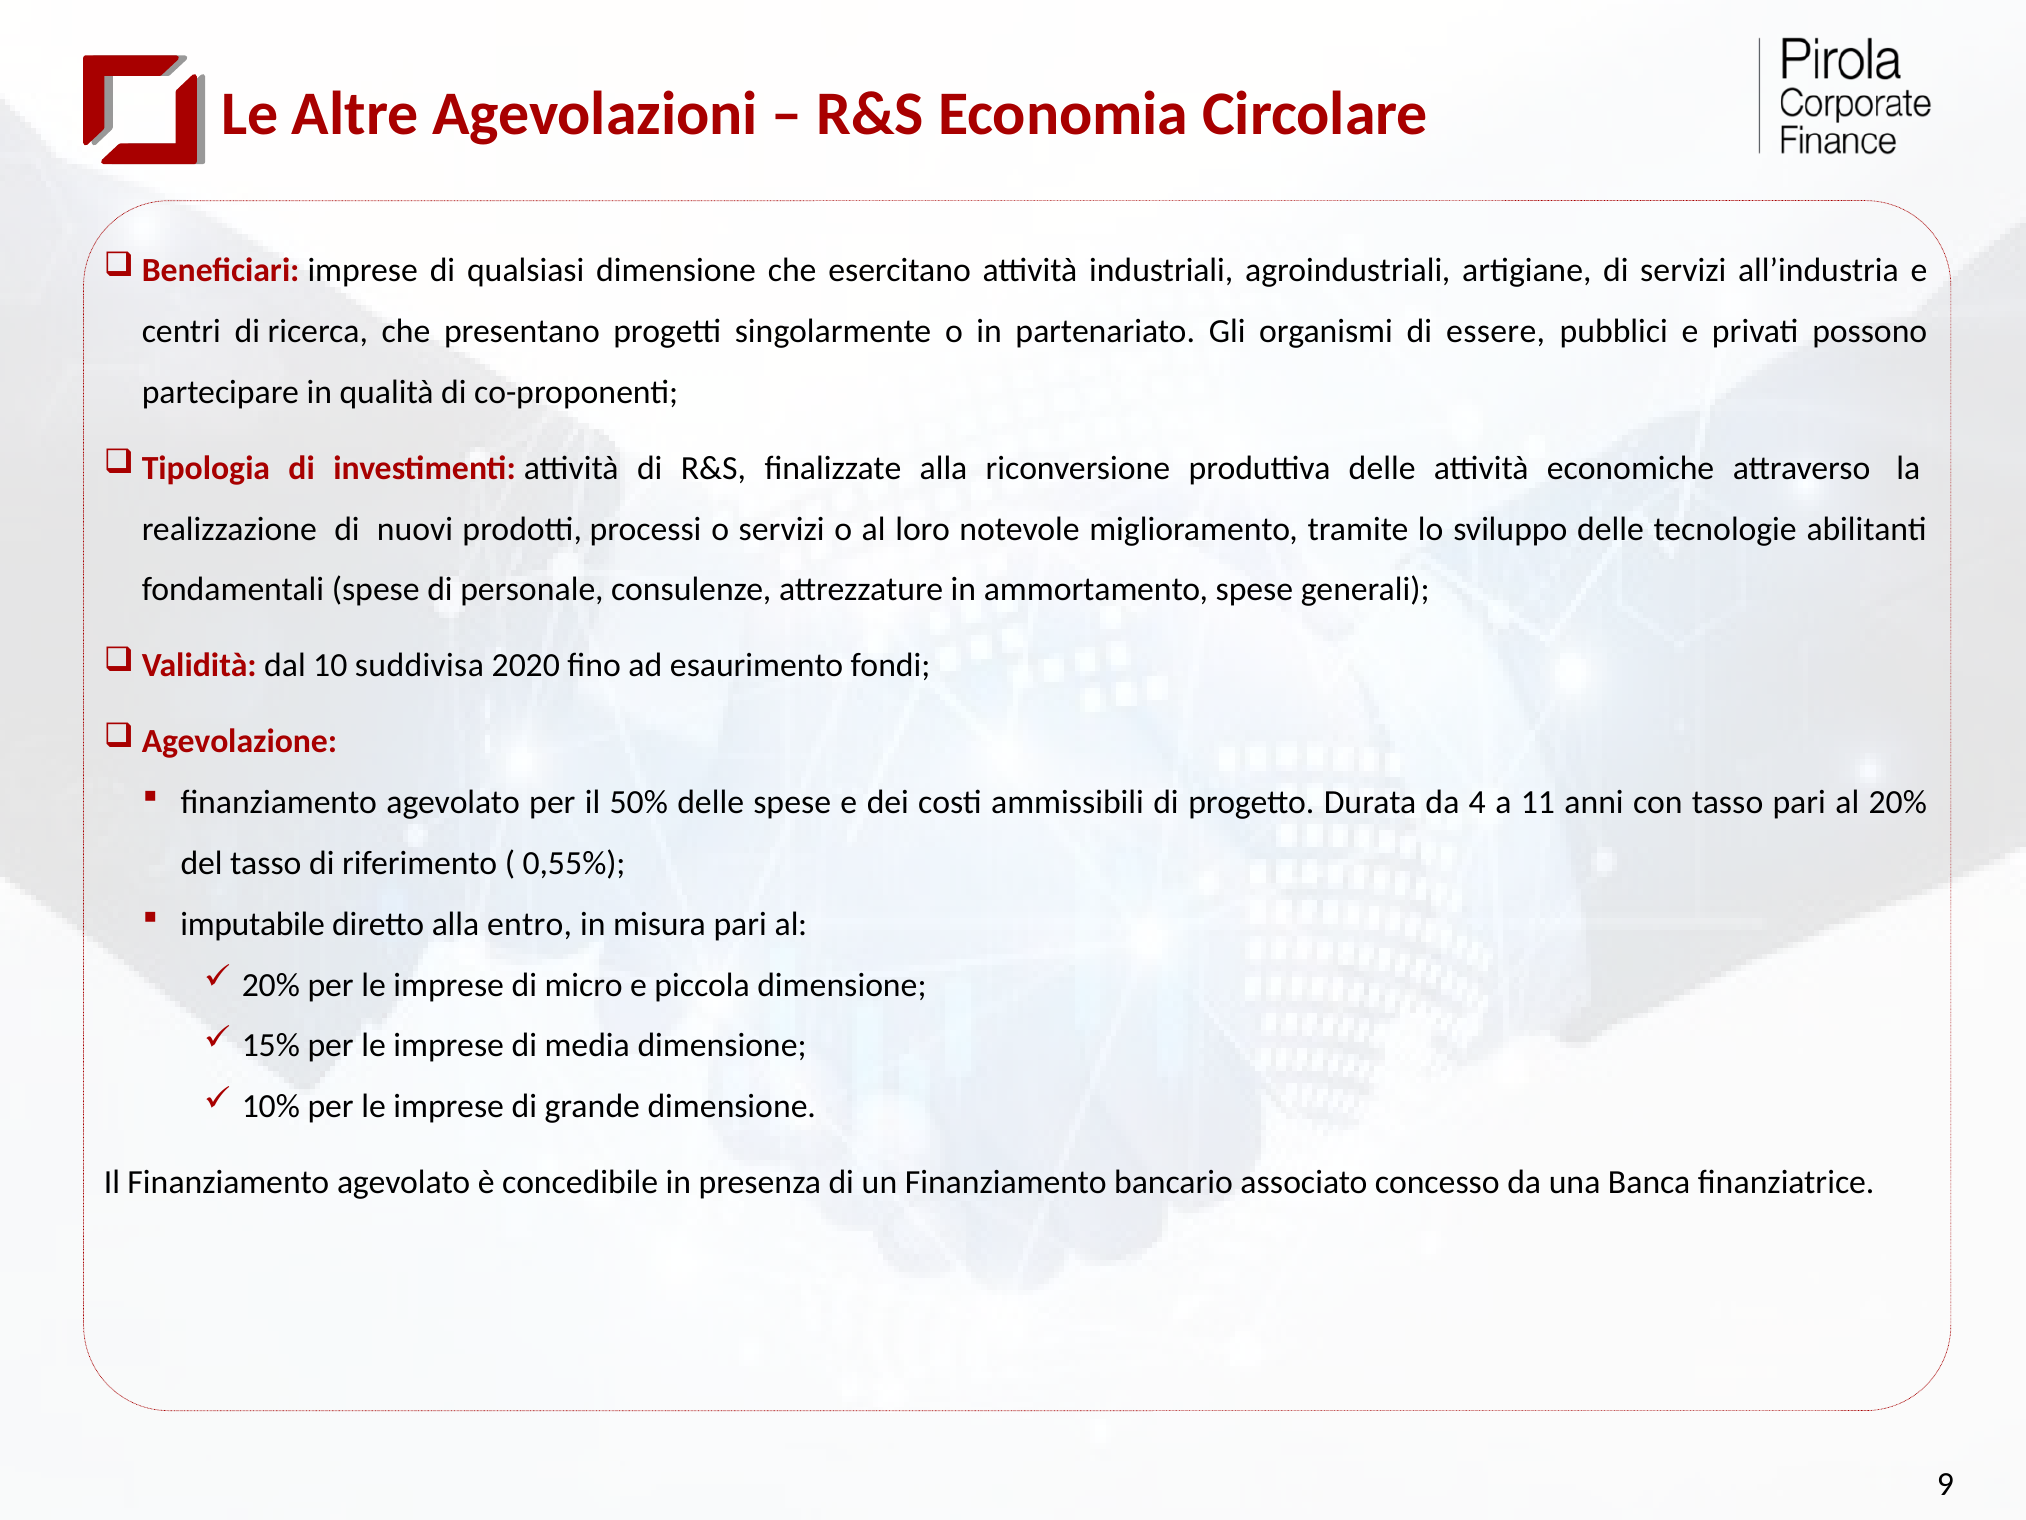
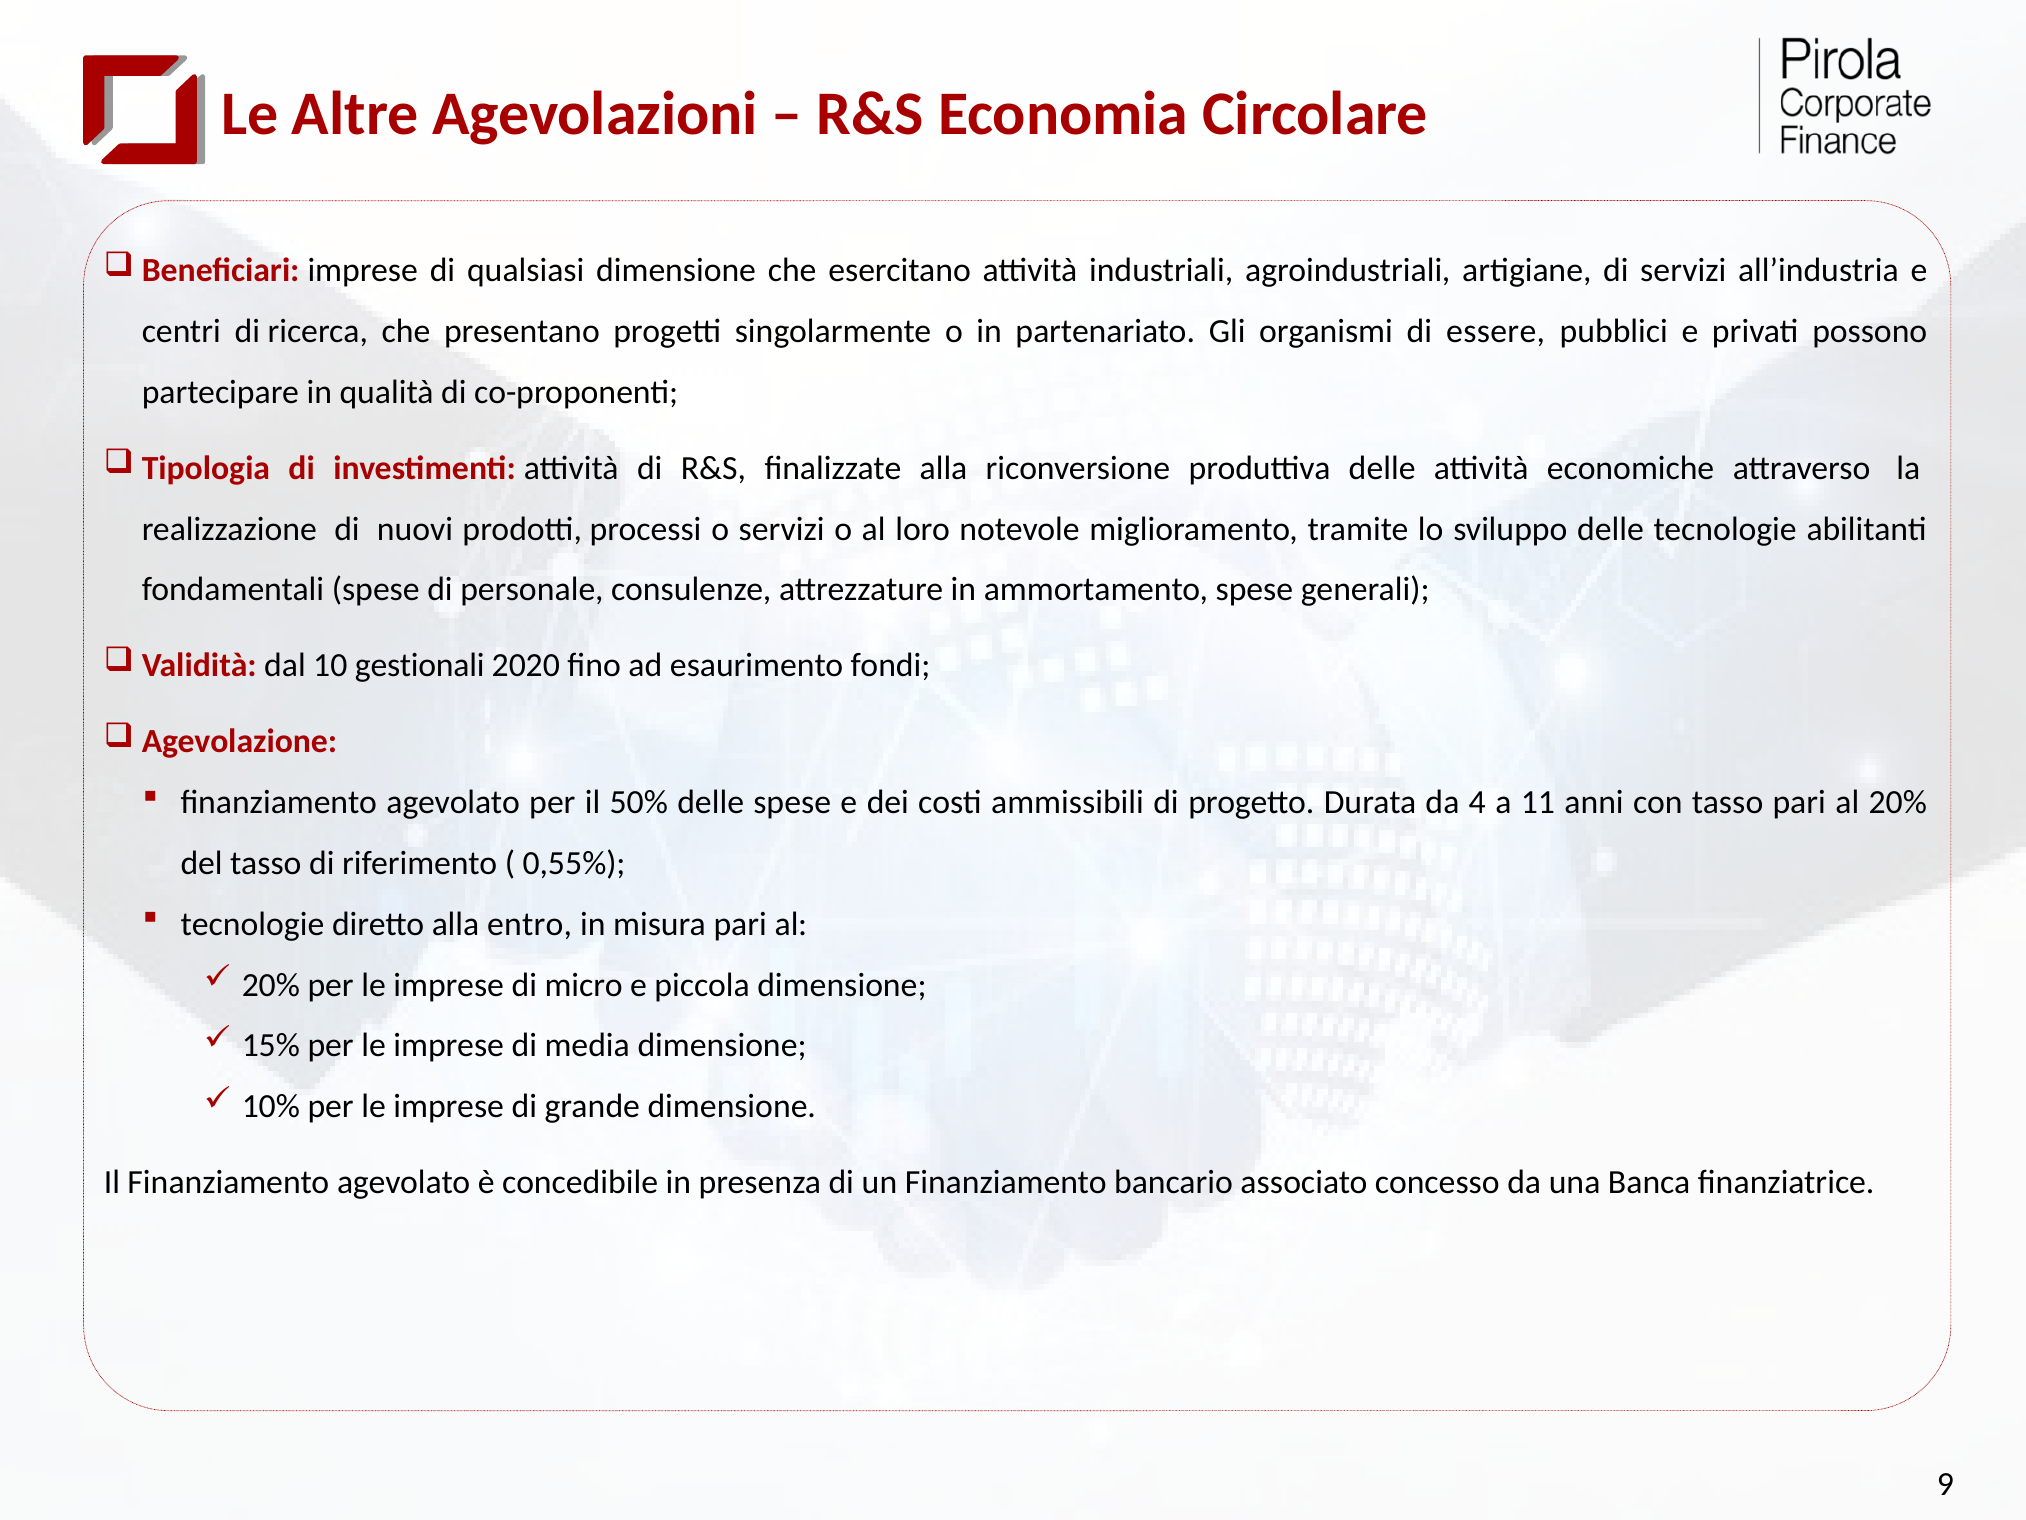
suddivisa: suddivisa -> gestionali
imputabile at (253, 924): imputabile -> tecnologie
